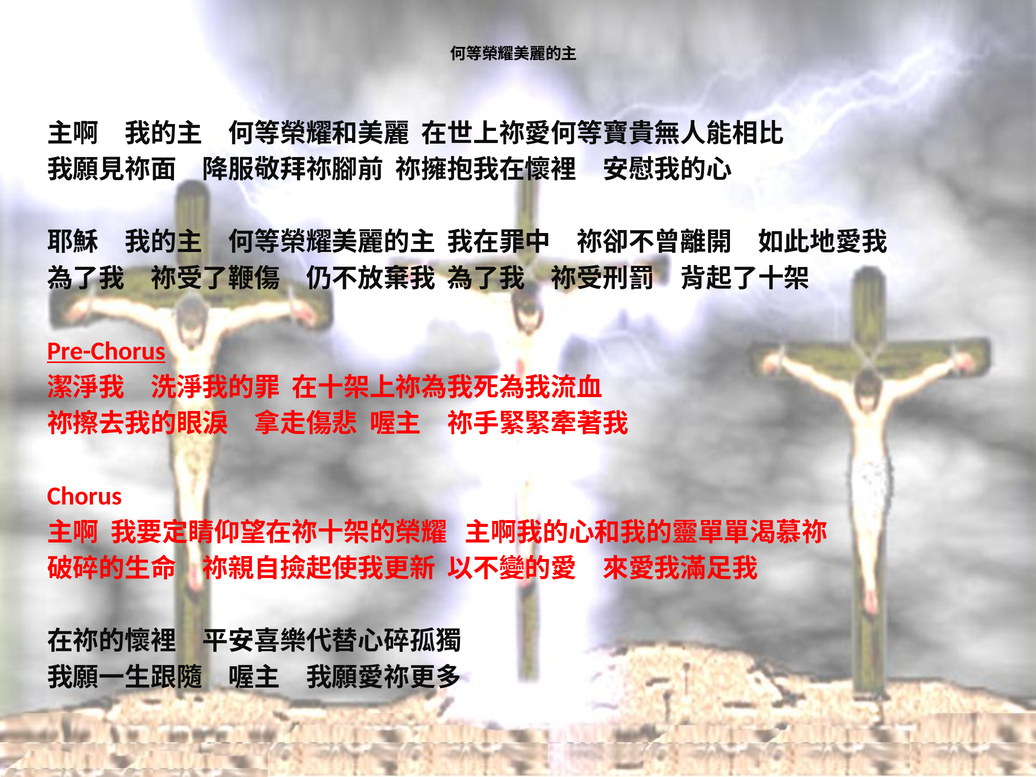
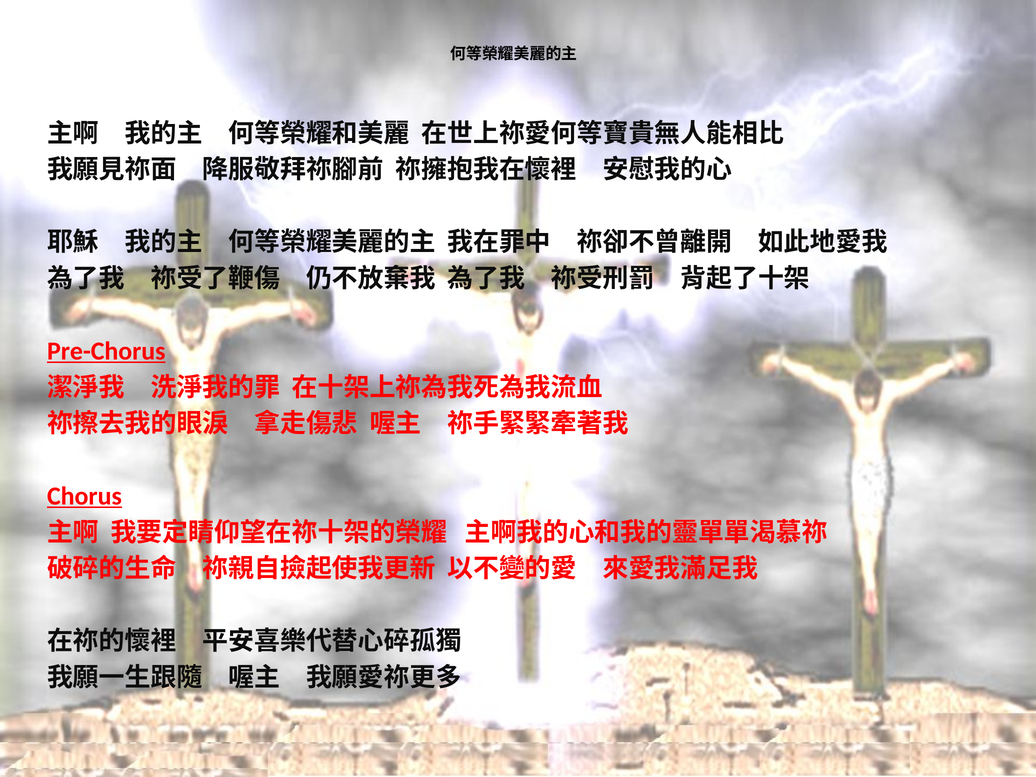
Chorus underline: none -> present
